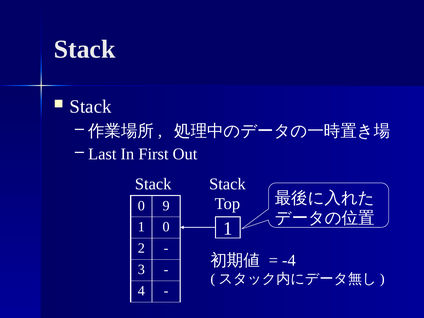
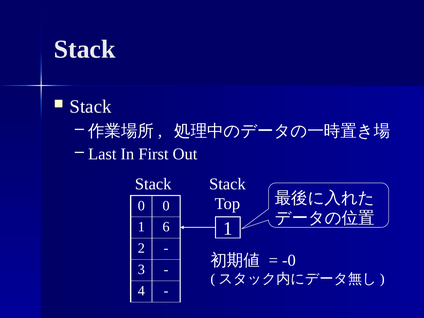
0 9: 9 -> 0
1 0: 0 -> 6
-4: -4 -> -0
